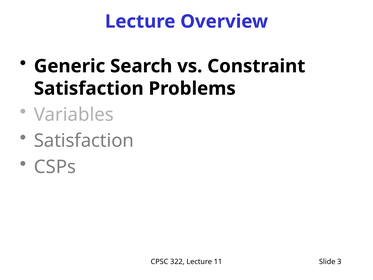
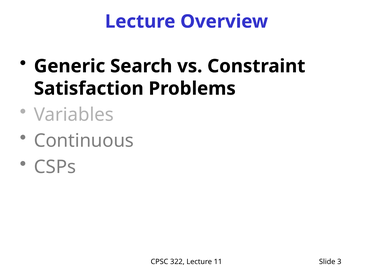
Satisfaction at (84, 141): Satisfaction -> Continuous
